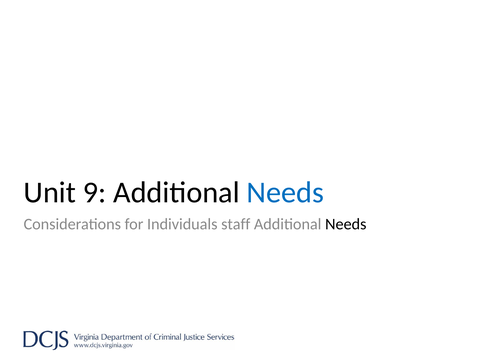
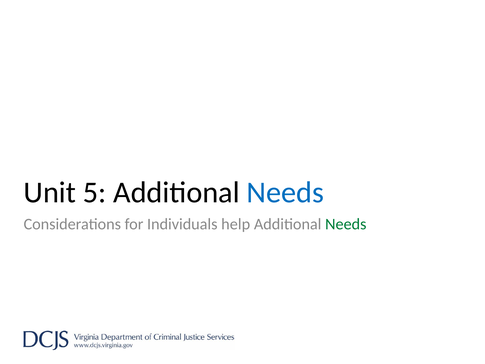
9: 9 -> 5
staff: staff -> help
Needs at (346, 224) colour: black -> green
